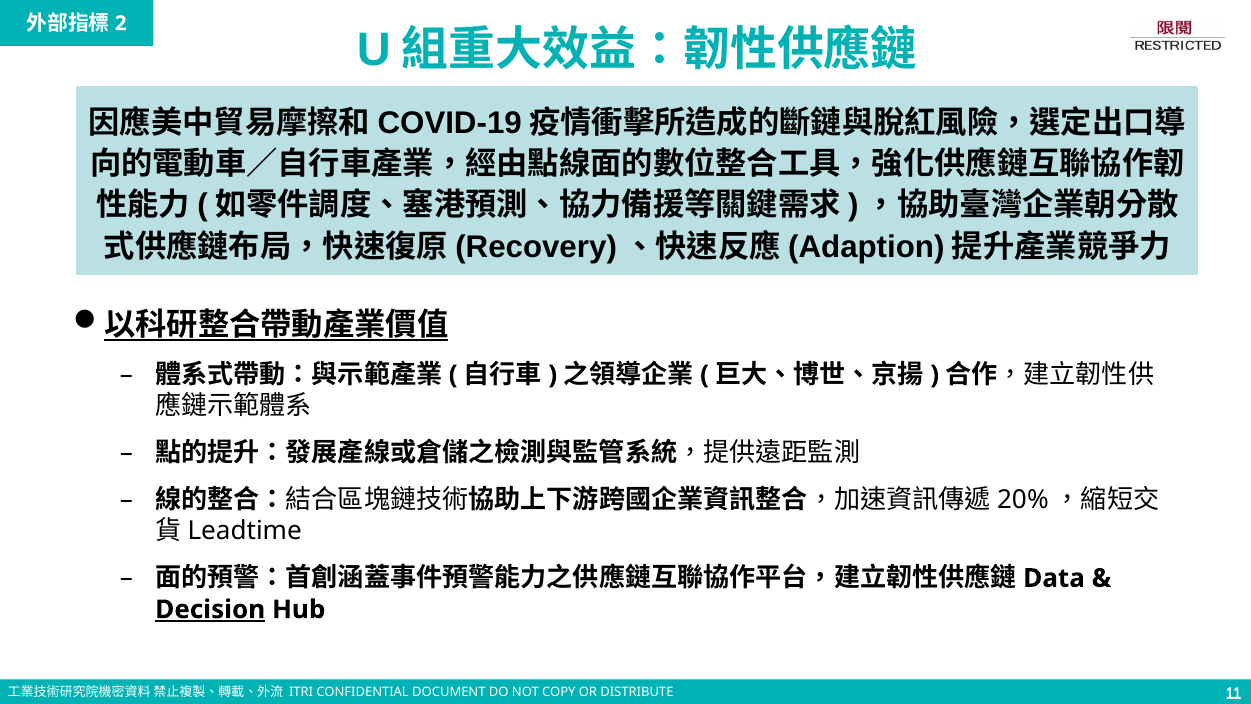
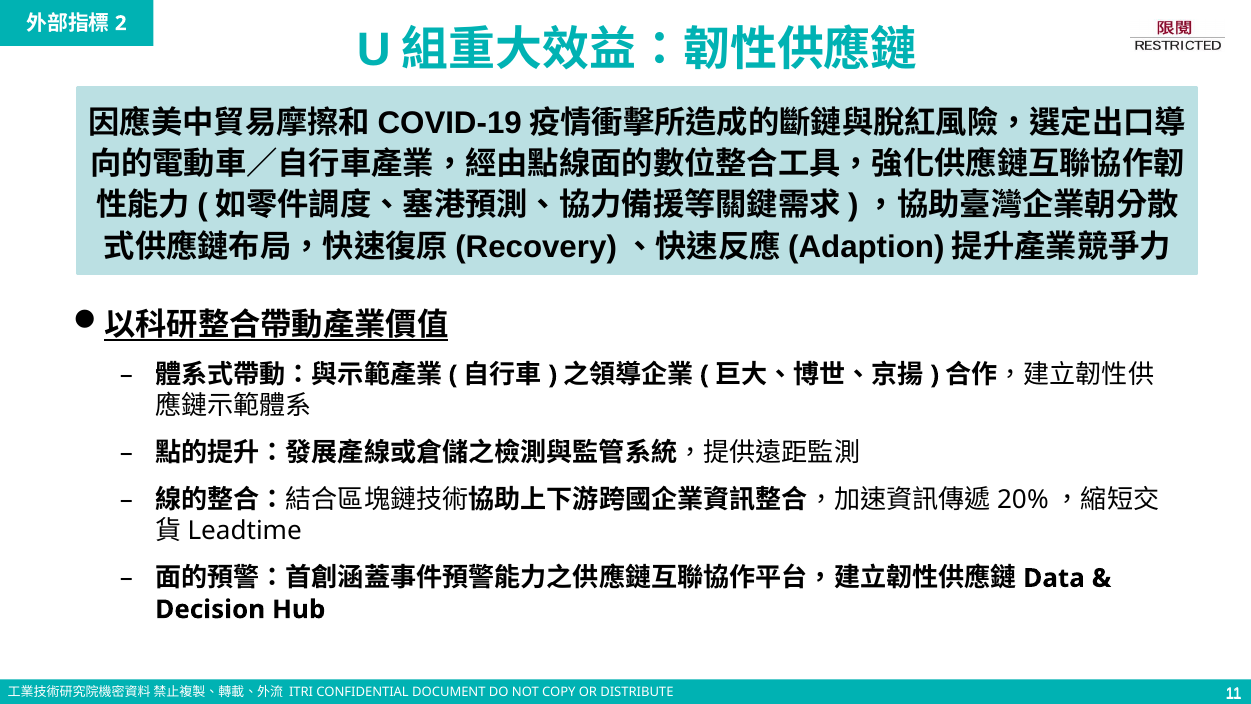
Decision underline: present -> none
